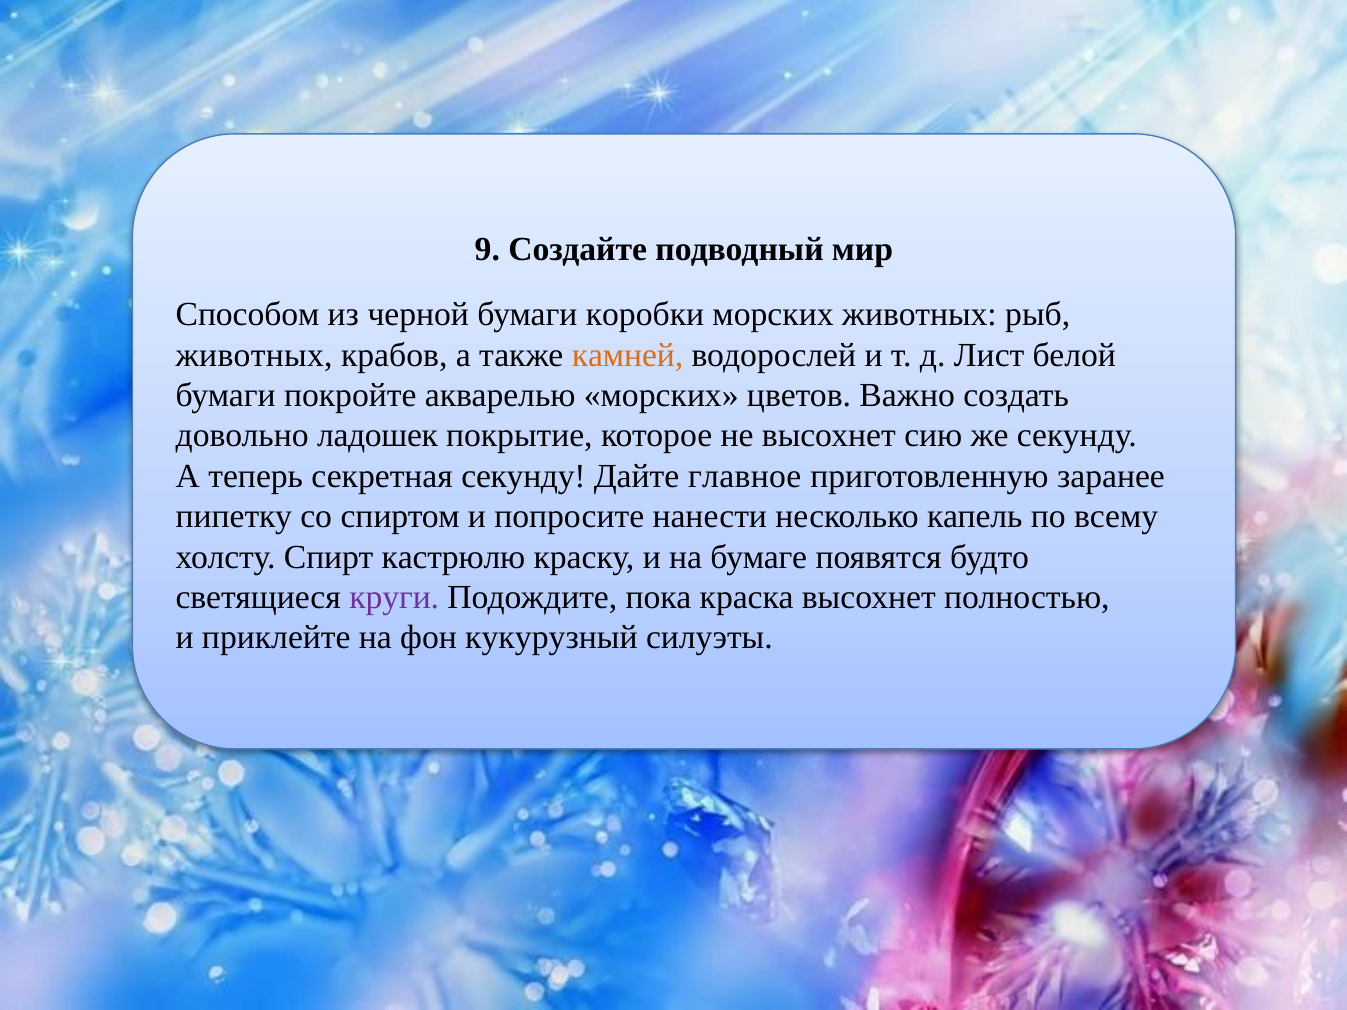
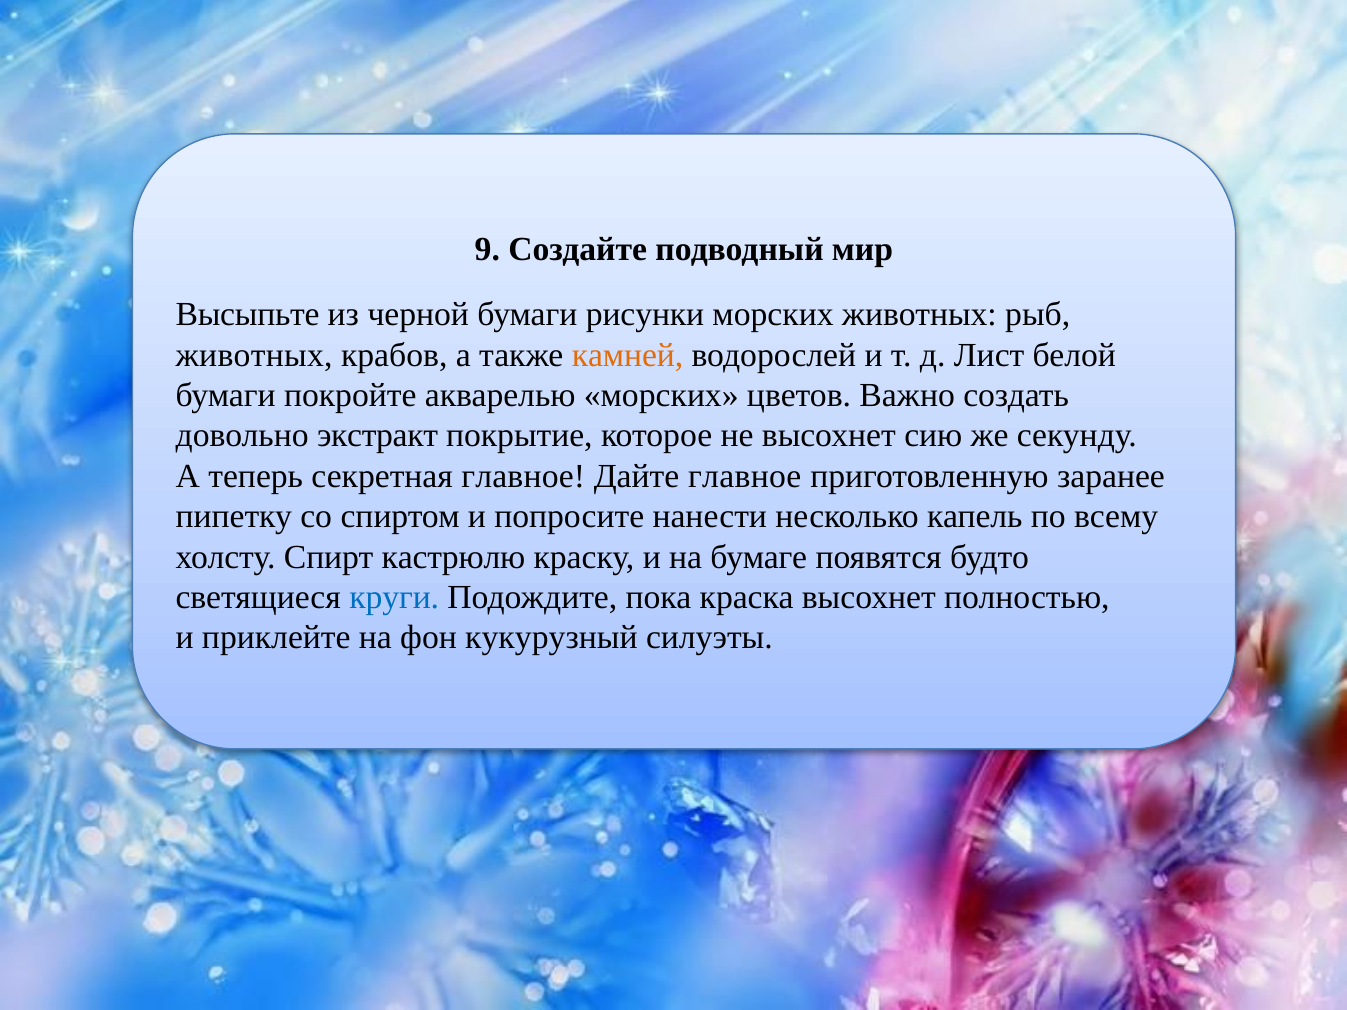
Способом: Способом -> Высыпьте
коробки: коробки -> рисунки
ладошек: ладошек -> экстракт
секретная секунду: секунду -> главное
круги colour: purple -> blue
